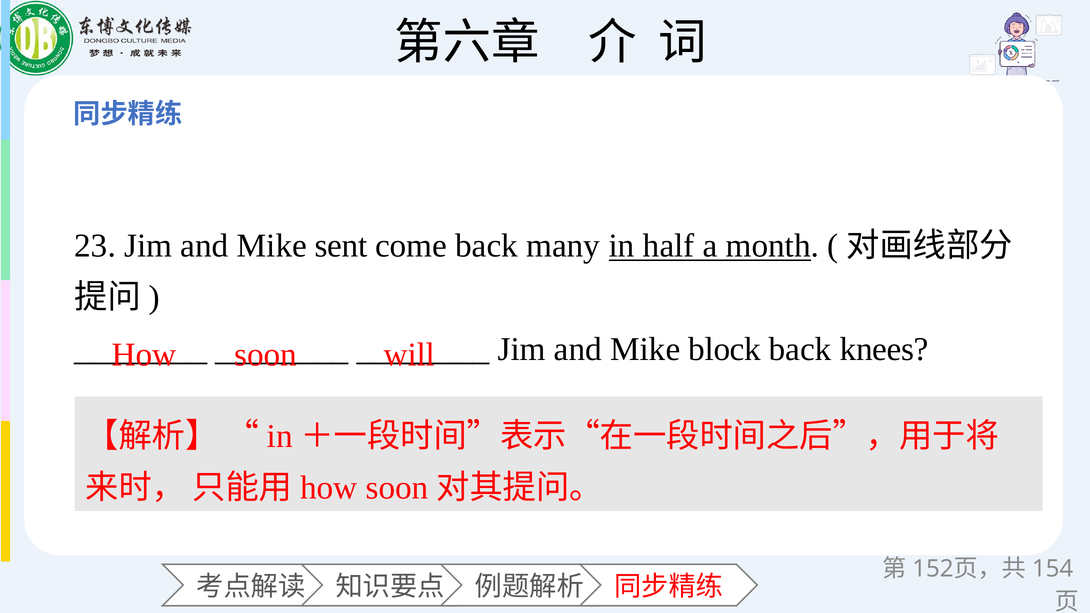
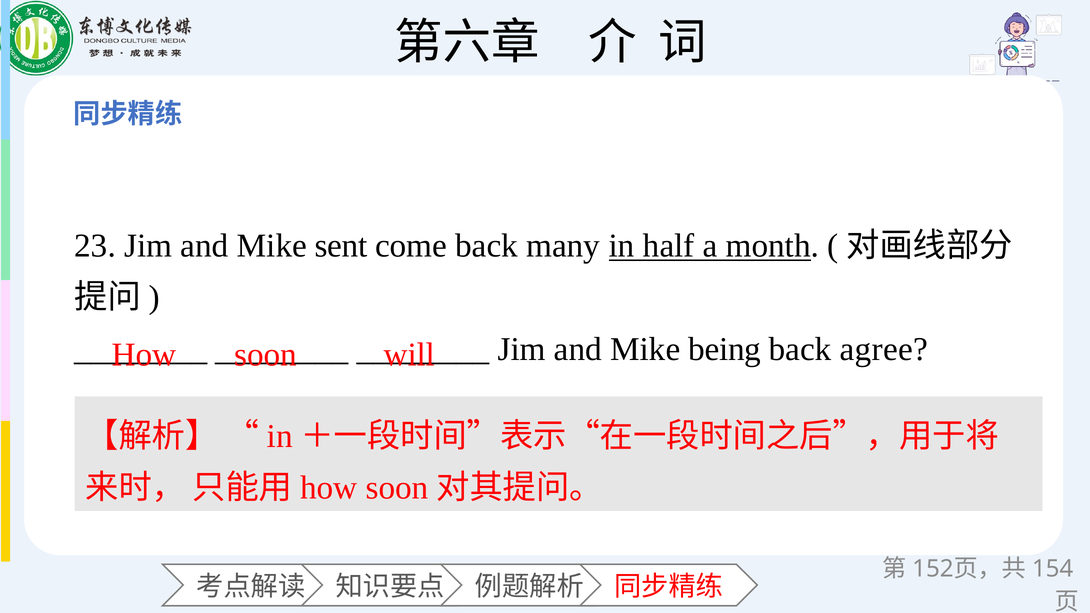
block: block -> being
knees: knees -> agree
